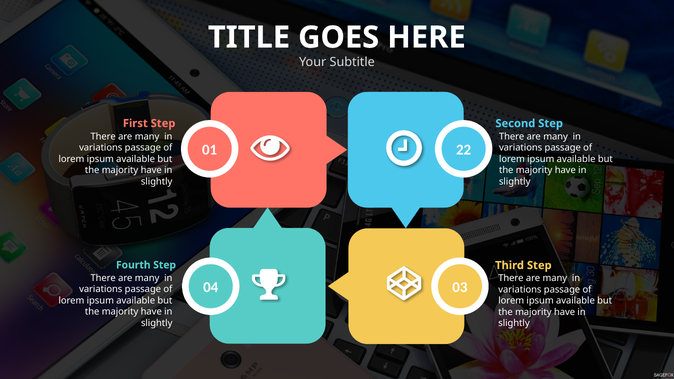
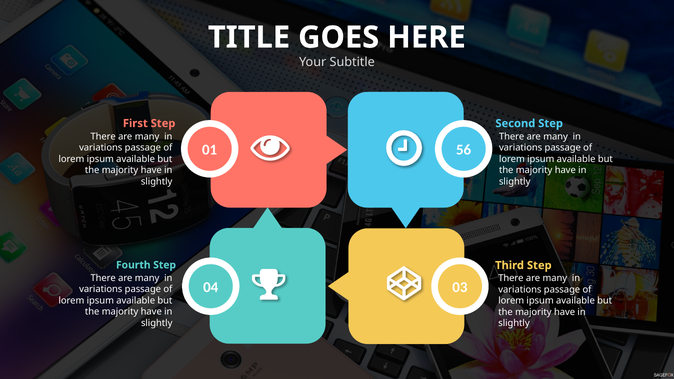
22: 22 -> 56
